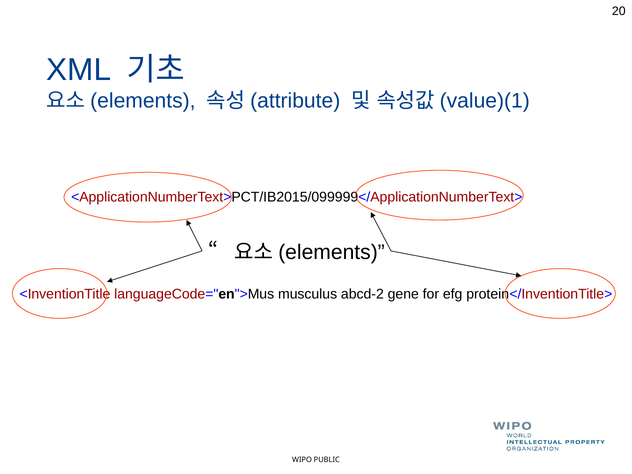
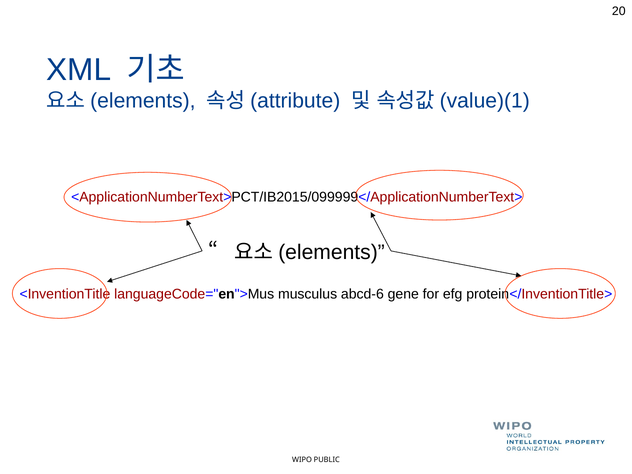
abcd-2: abcd-2 -> abcd-6
